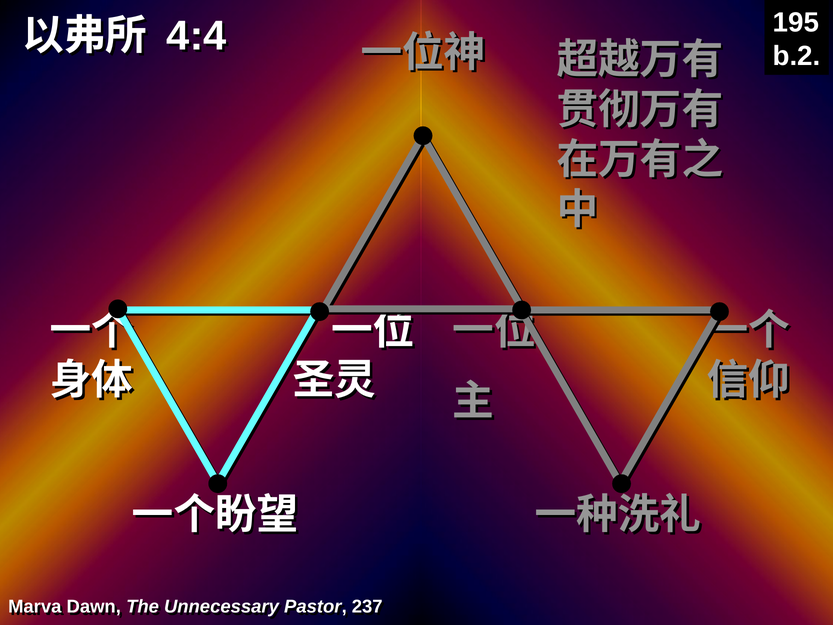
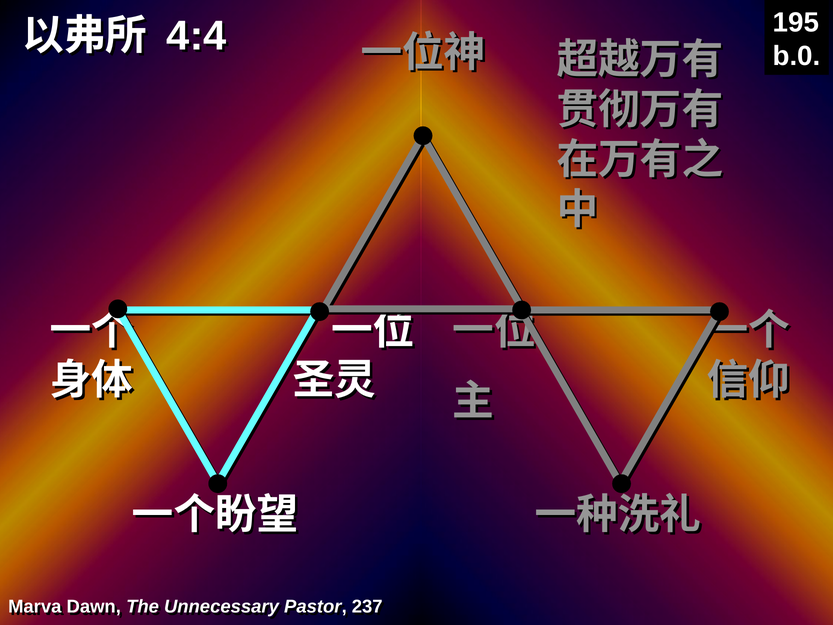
b.2: b.2 -> b.0
